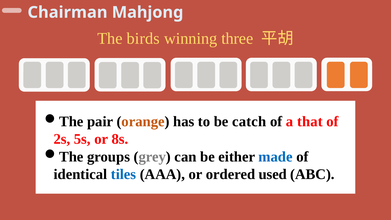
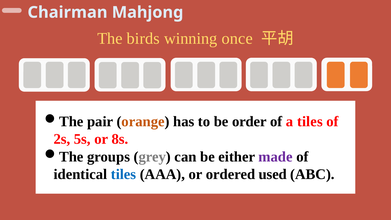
three: three -> once
catch: catch -> order
a that: that -> tiles
made colour: blue -> purple
